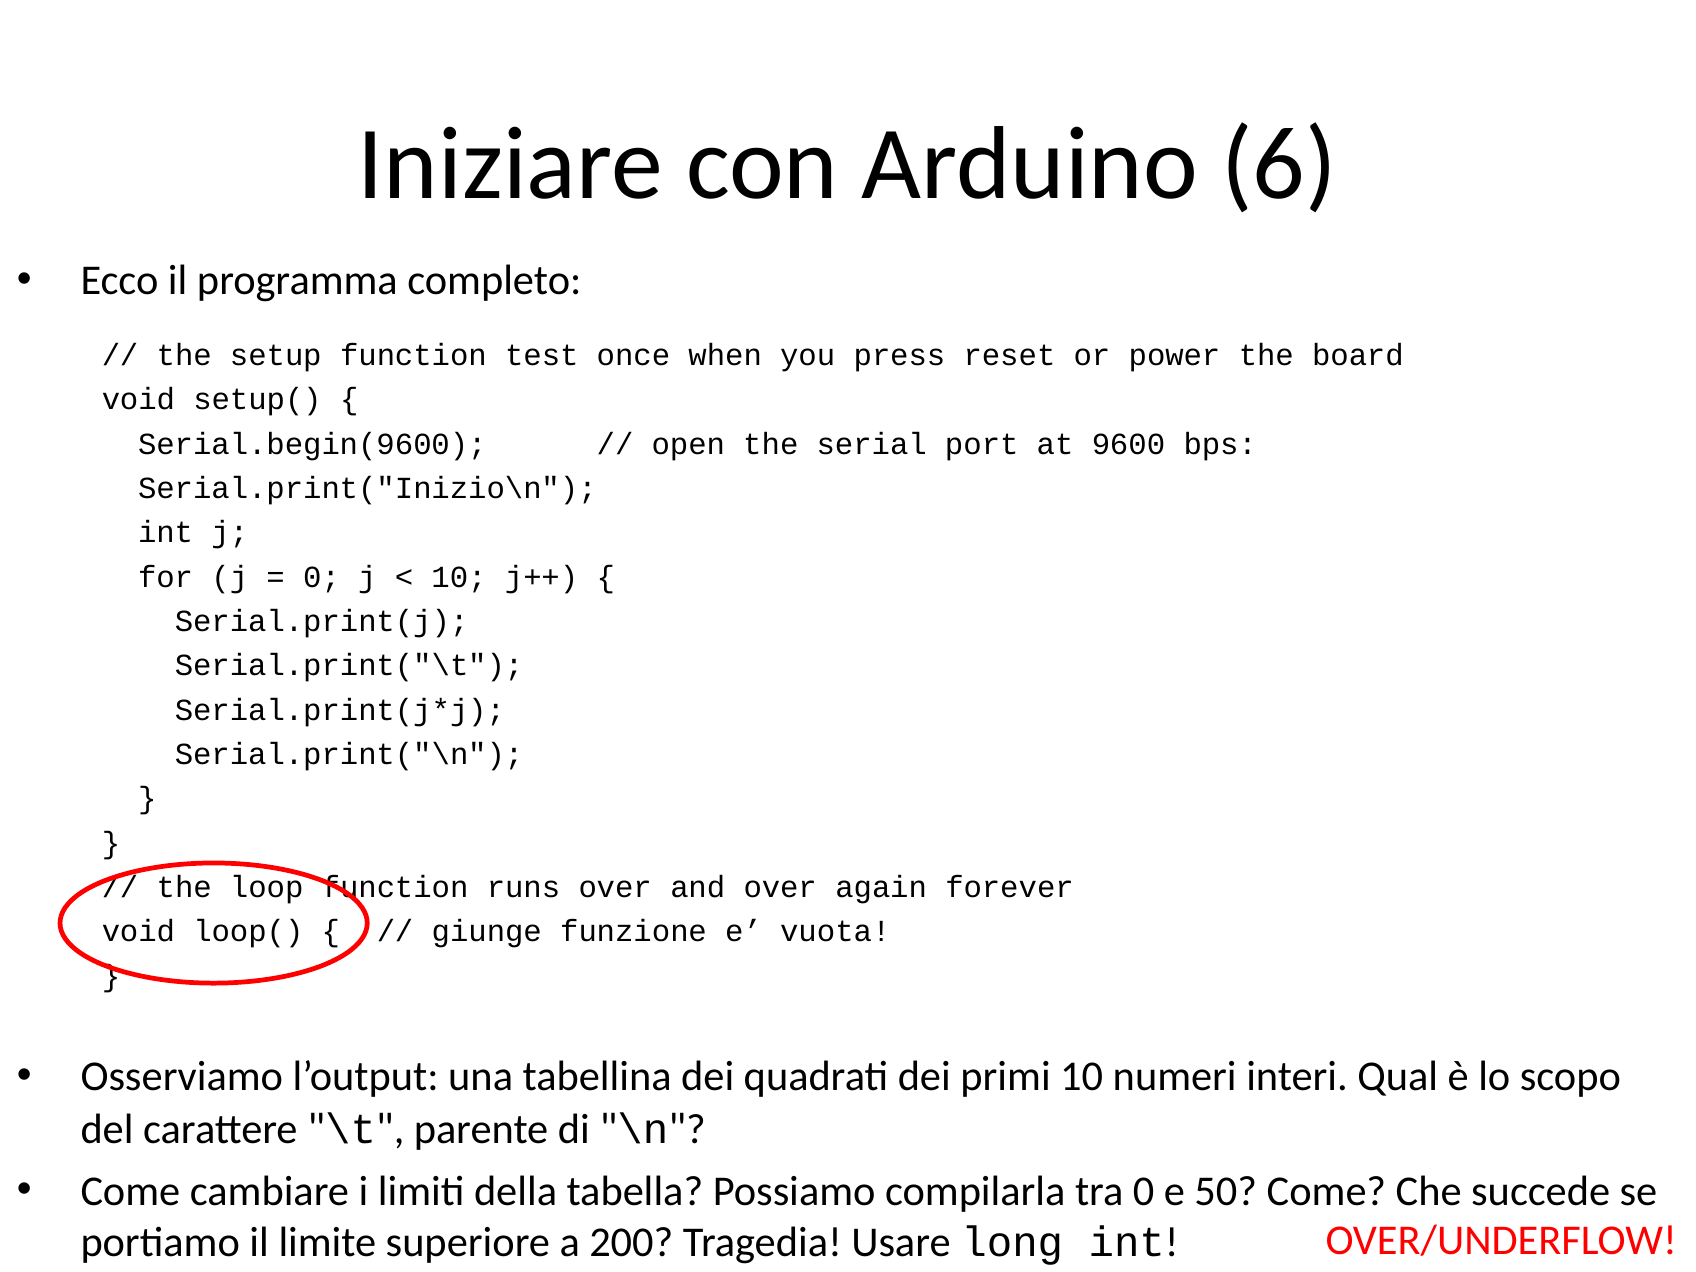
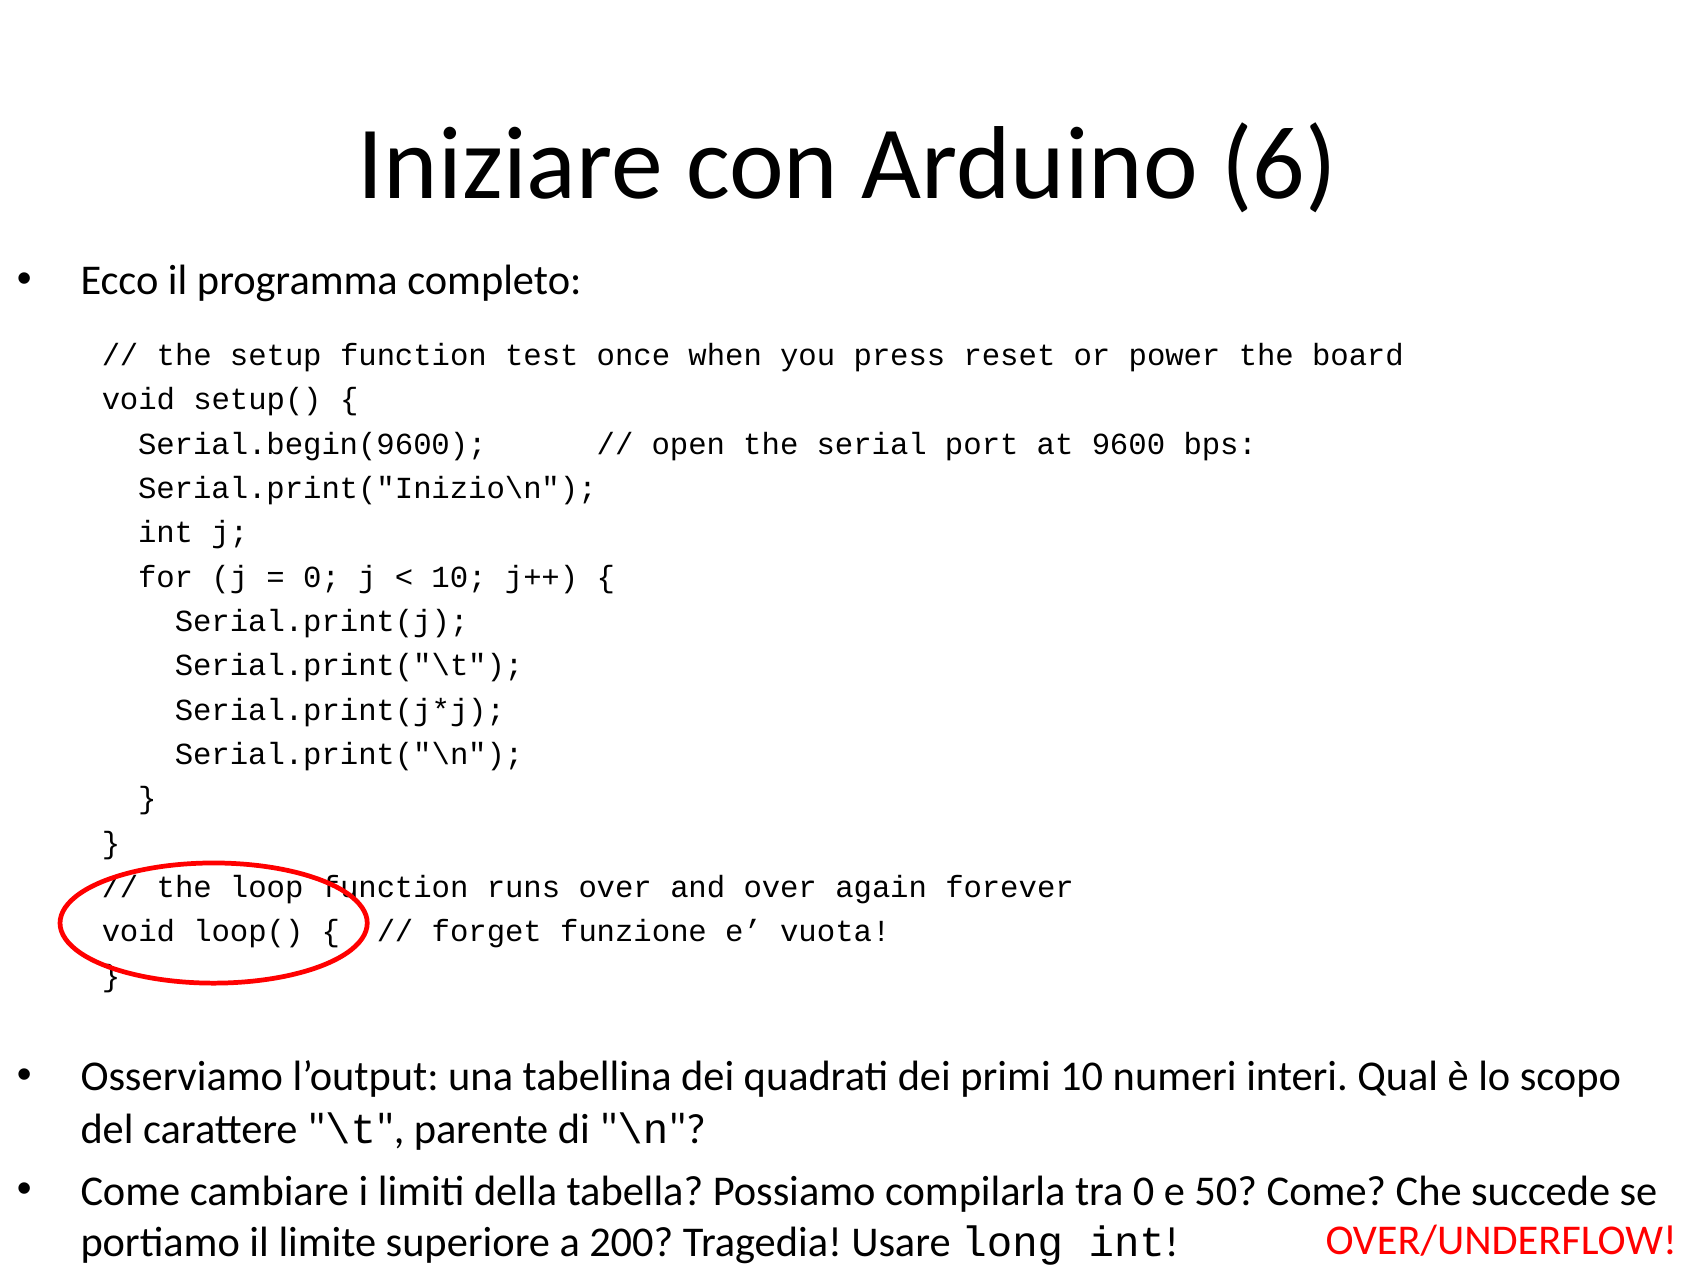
giunge: giunge -> forget
